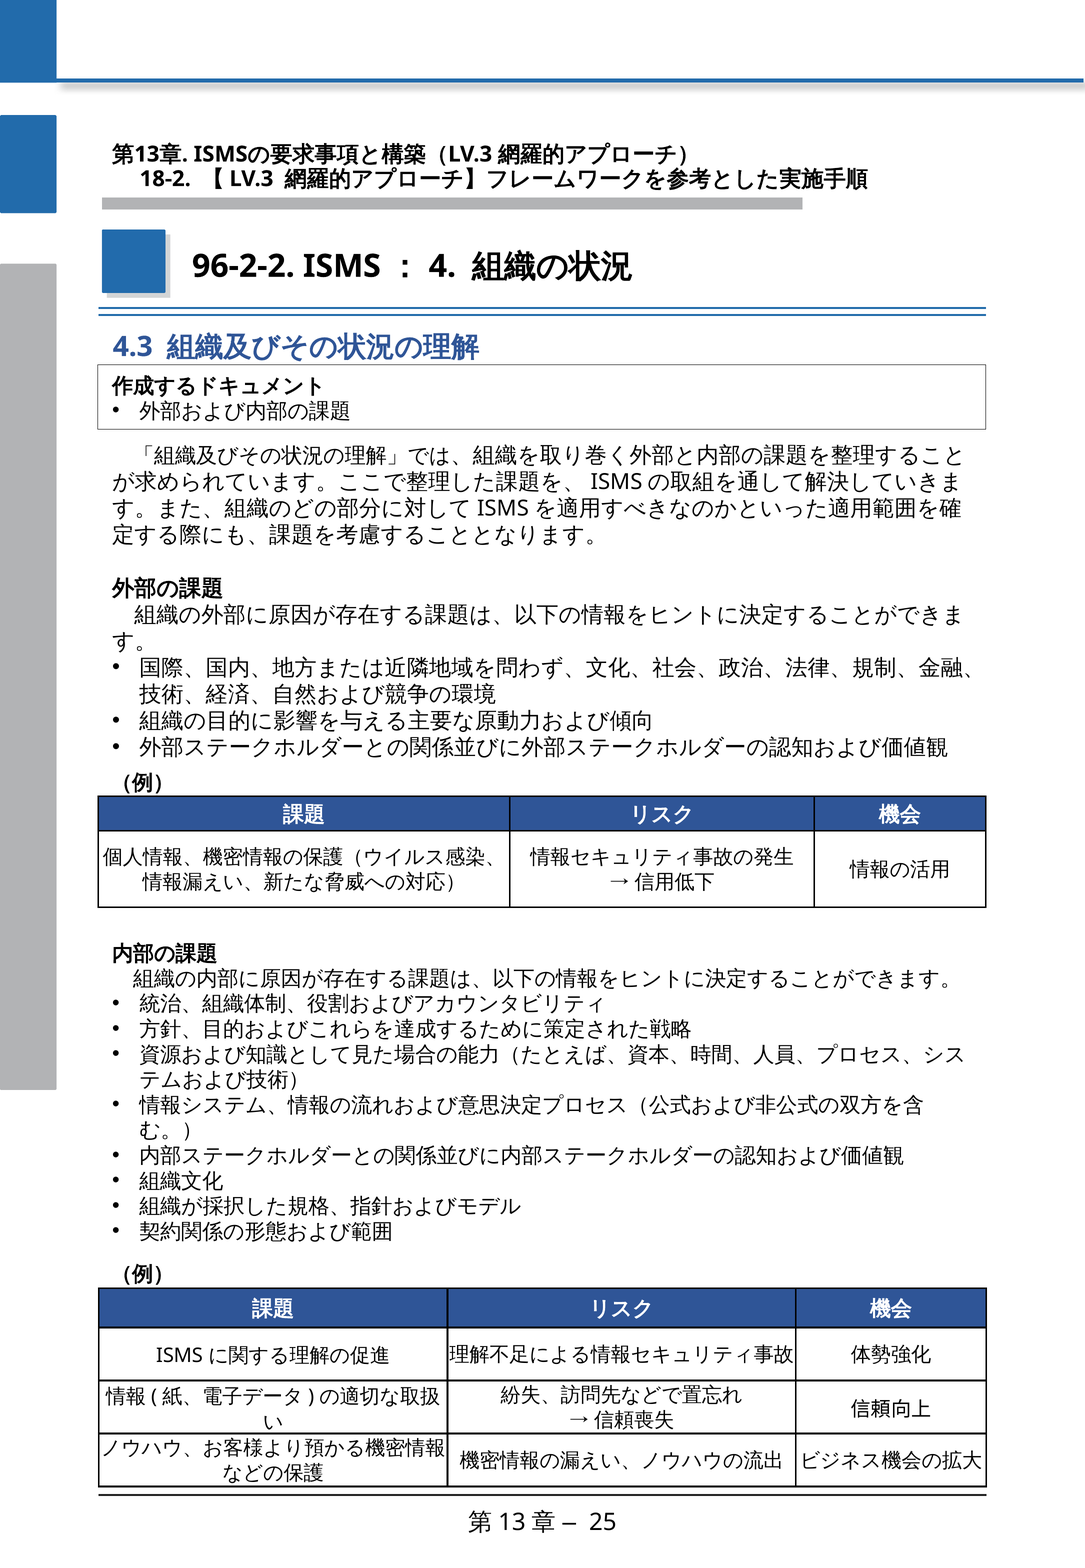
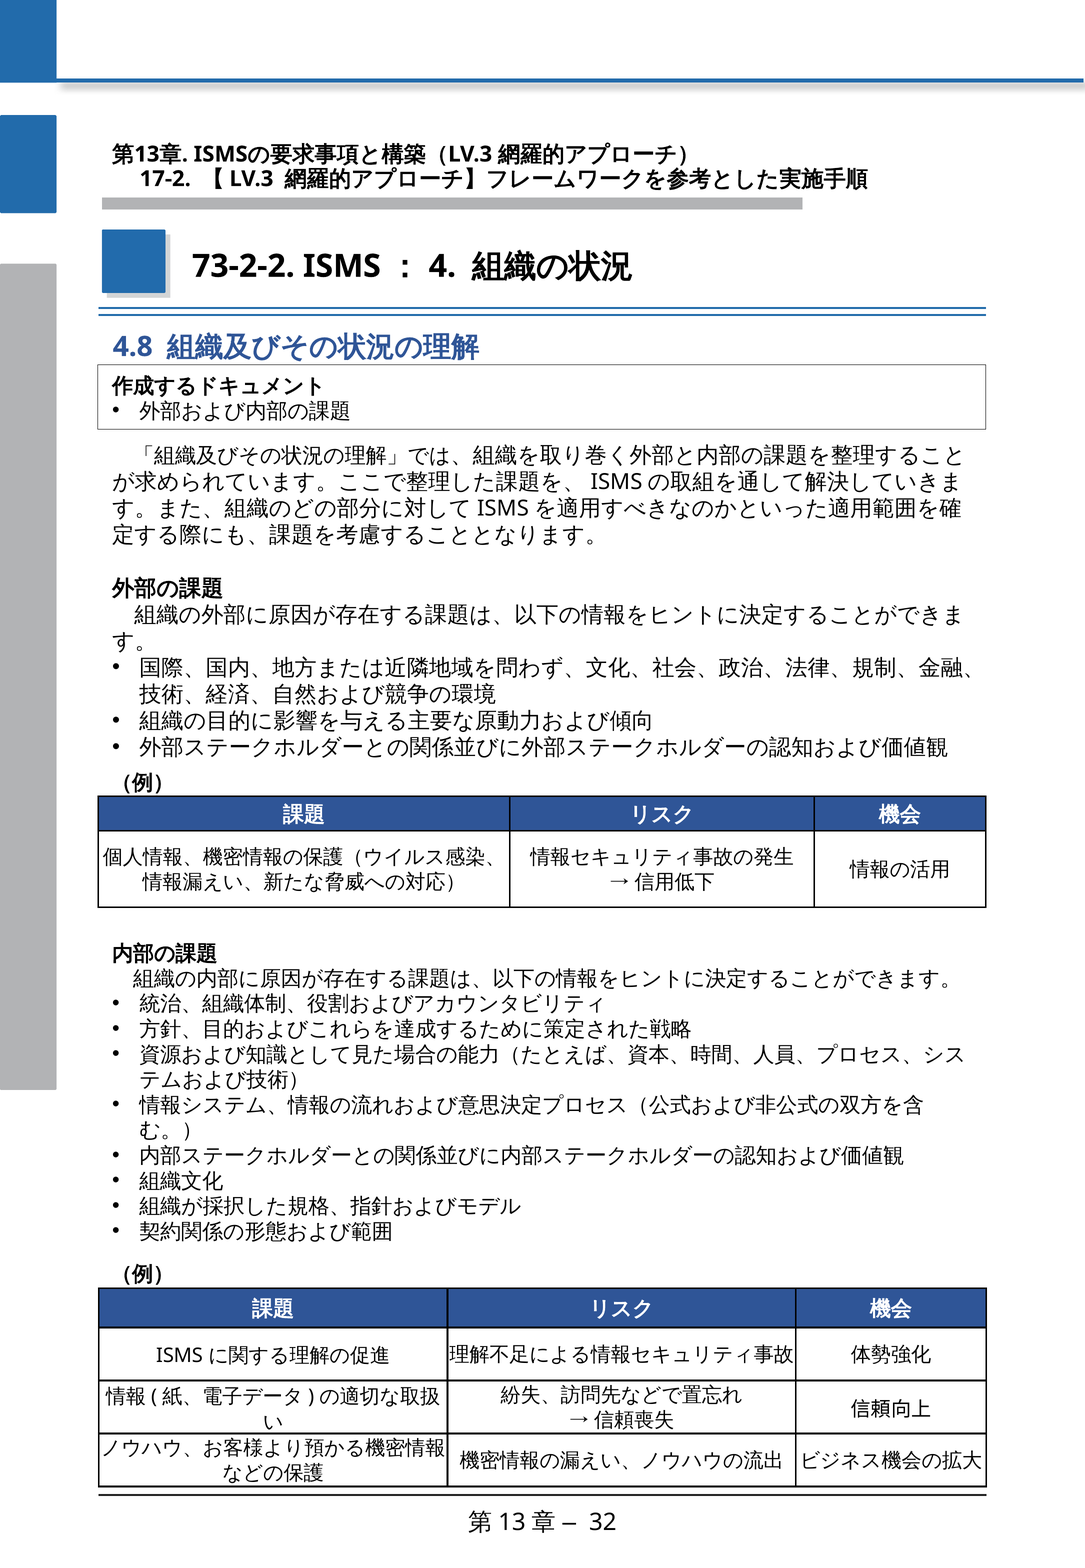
18-2: 18-2 -> 17-2
96-2-2: 96-2-2 -> 73-2-2
4.3: 4.3 -> 4.8
25: 25 -> 32
